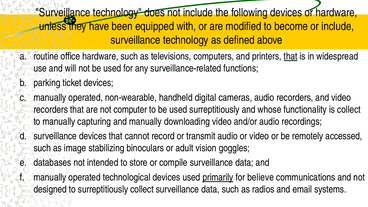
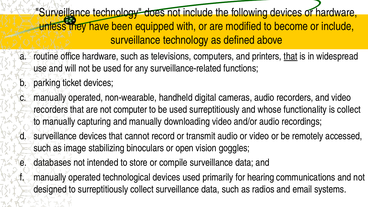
adult: adult -> open
primarily underline: present -> none
believe: believe -> hearing
